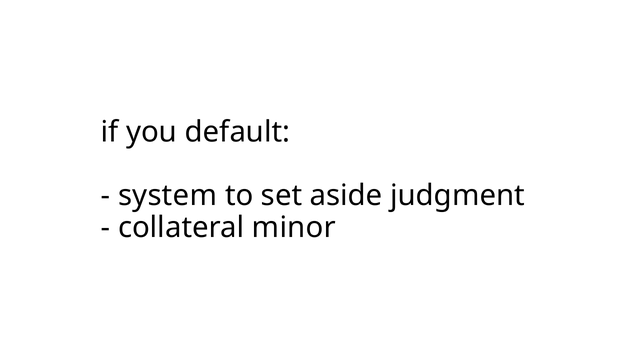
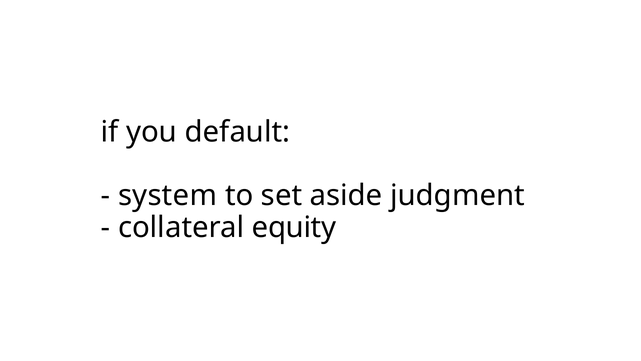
minor: minor -> equity
